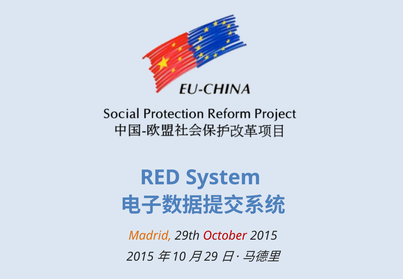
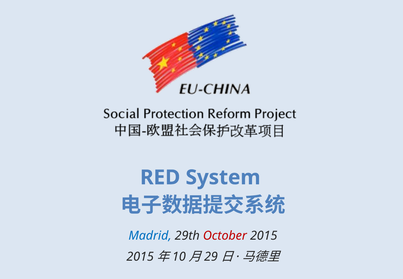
Madrid colour: orange -> blue
